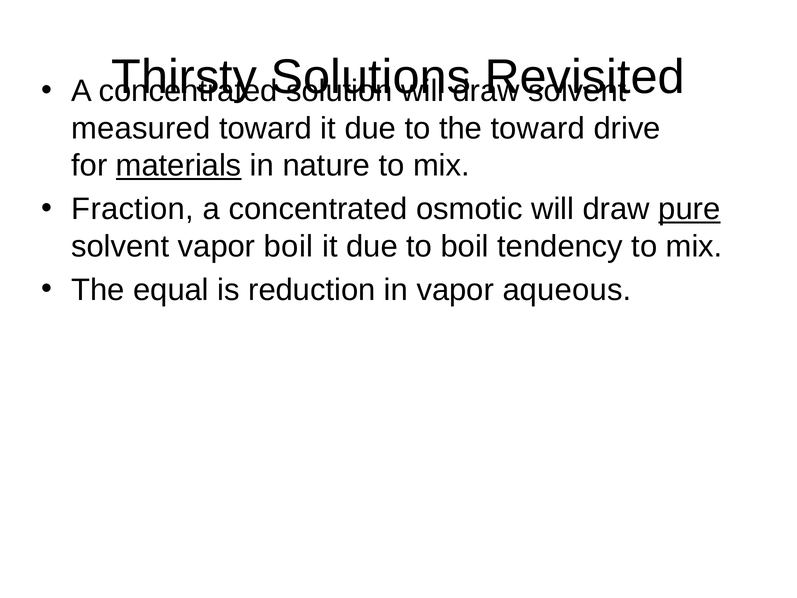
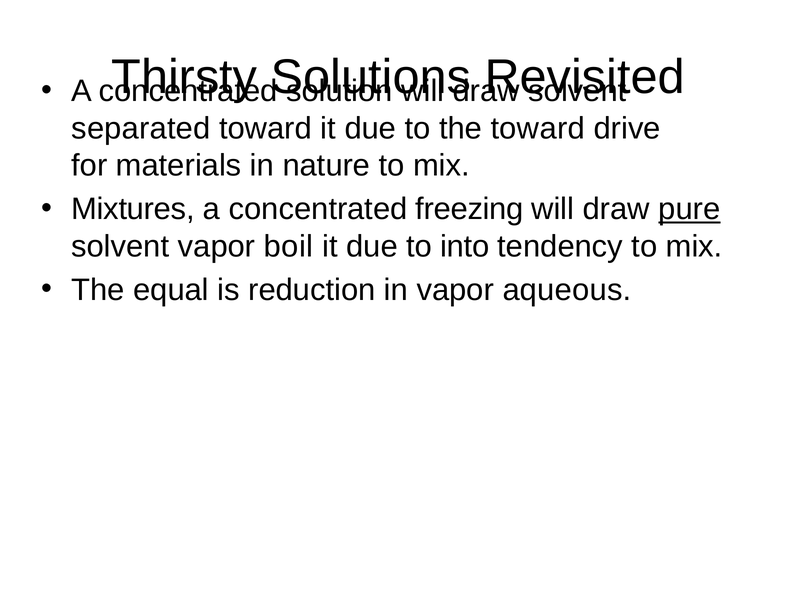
measured: measured -> separated
materials underline: present -> none
Fraction: Fraction -> Mixtures
osmotic: osmotic -> freezing
to boil: boil -> into
